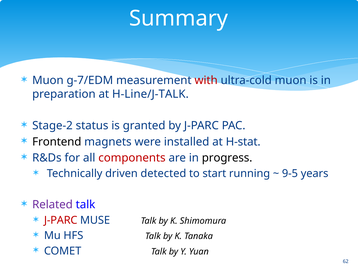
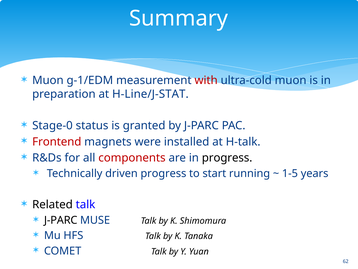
g-7/EDM: g-7/EDM -> g-1/EDM
H-Line/J-TALK: H-Line/J-TALK -> H-Line/J-STAT
Stage-2: Stage-2 -> Stage-0
Frontend colour: black -> red
H-stat: H-stat -> H-talk
driven detected: detected -> progress
9-5: 9-5 -> 1-5
Related colour: purple -> black
J-PARC at (61, 220) colour: red -> black
